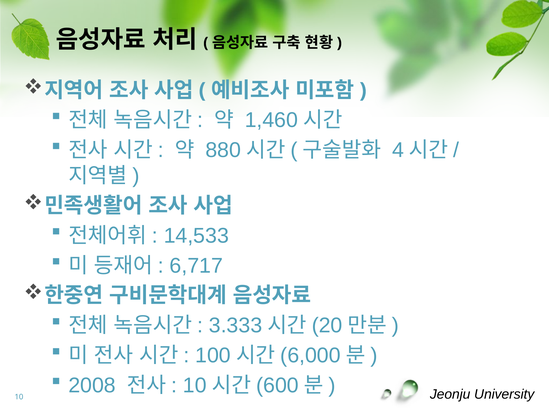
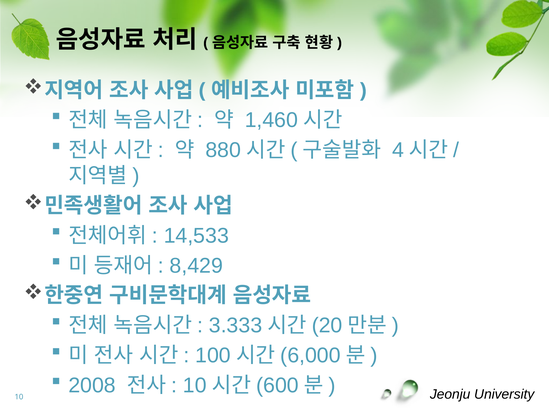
6,717: 6,717 -> 8,429
